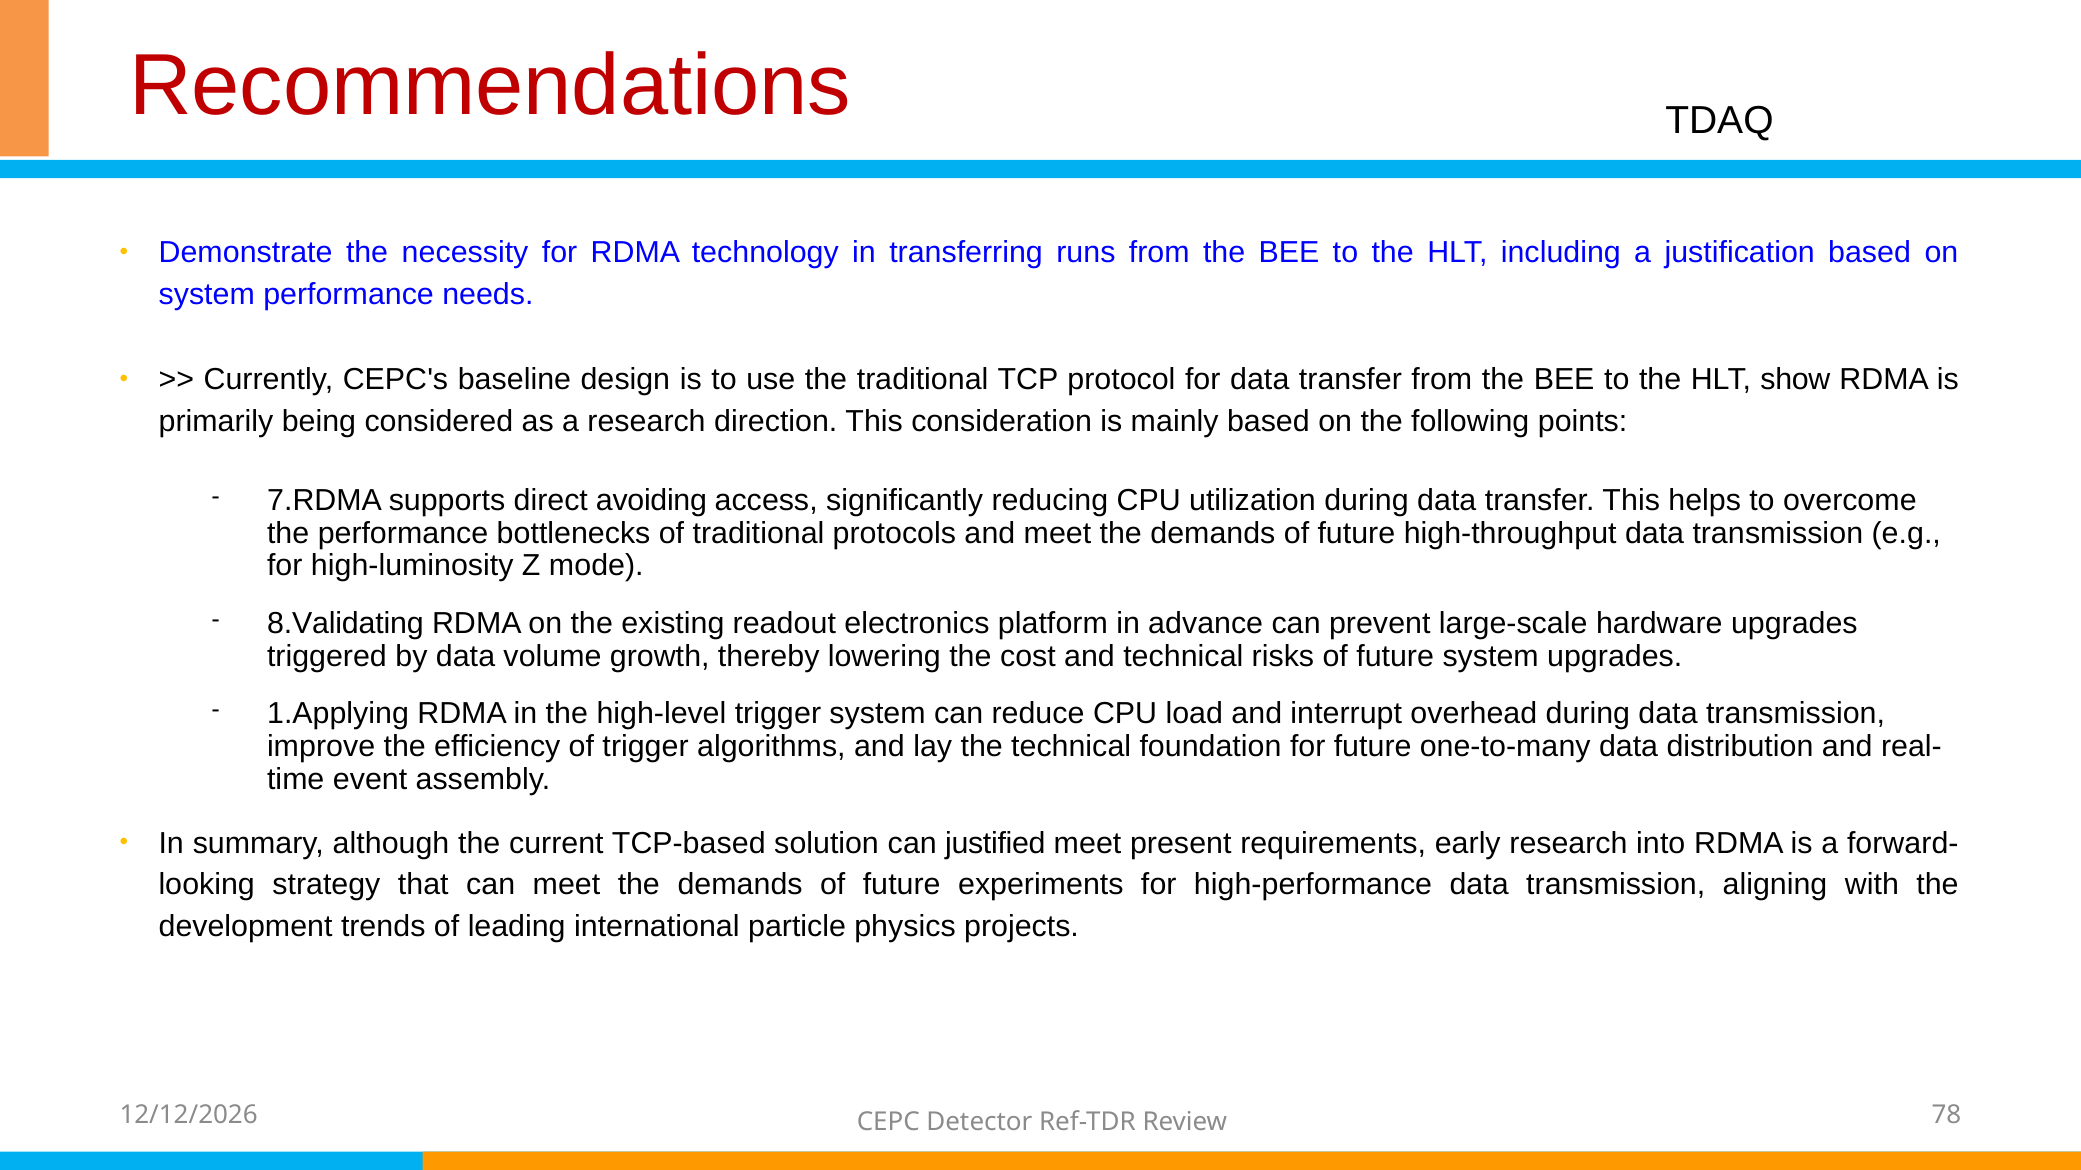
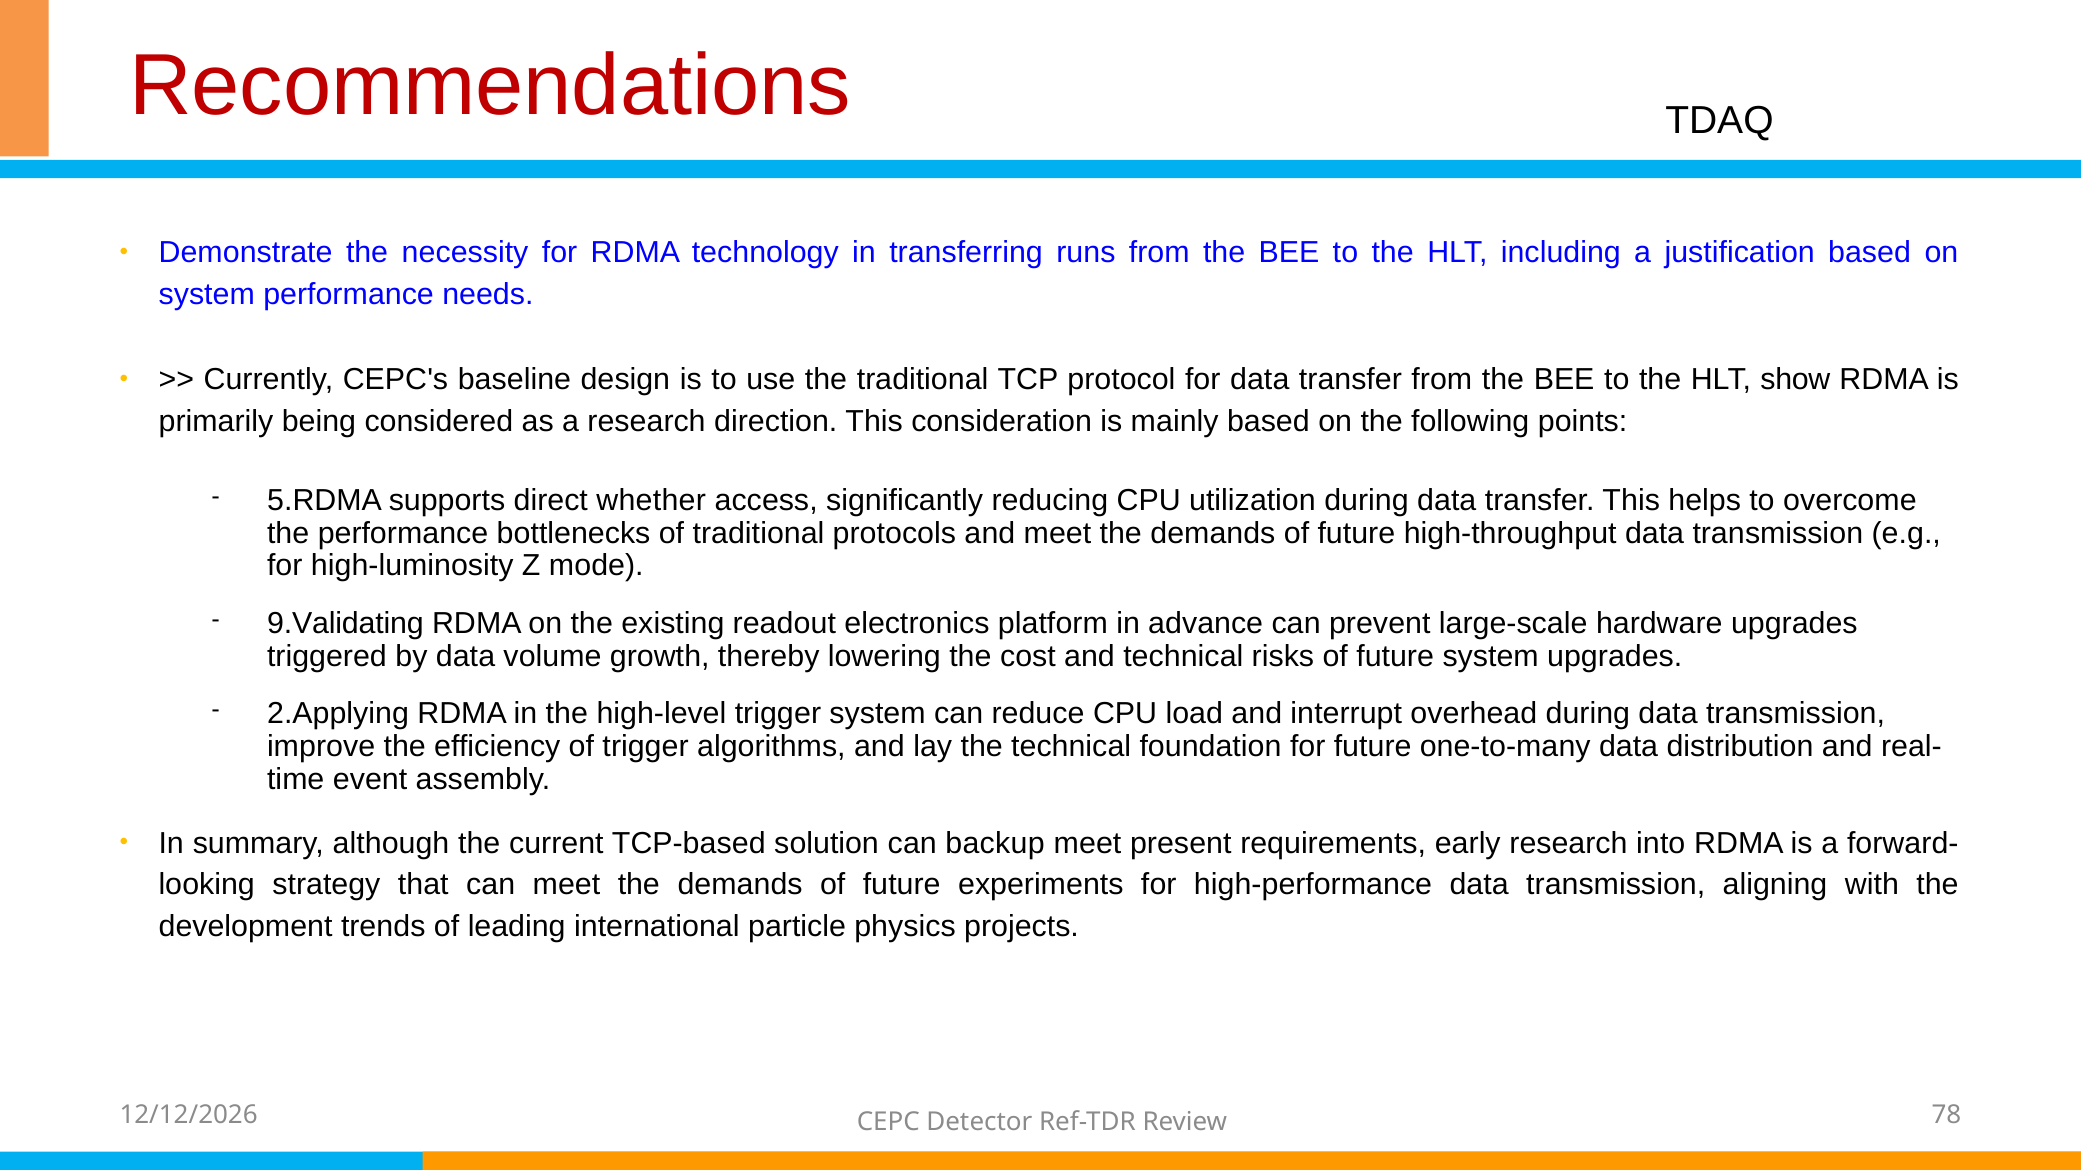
7.RDMA: 7.RDMA -> 5.RDMA
avoiding: avoiding -> whether
8.Validating: 8.Validating -> 9.Validating
1.Applying: 1.Applying -> 2.Applying
justified: justified -> backup
